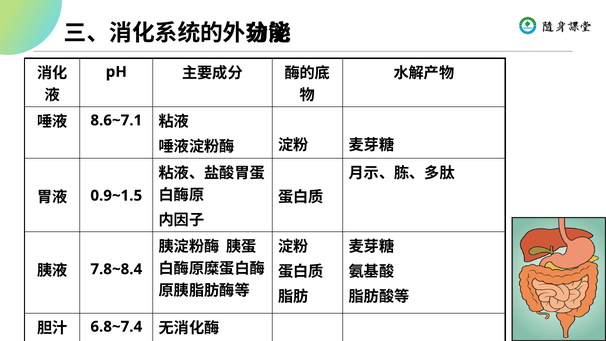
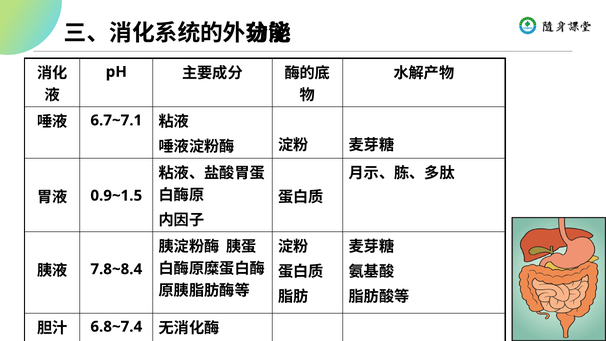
8.6~7.1: 8.6~7.1 -> 6.7~7.1
